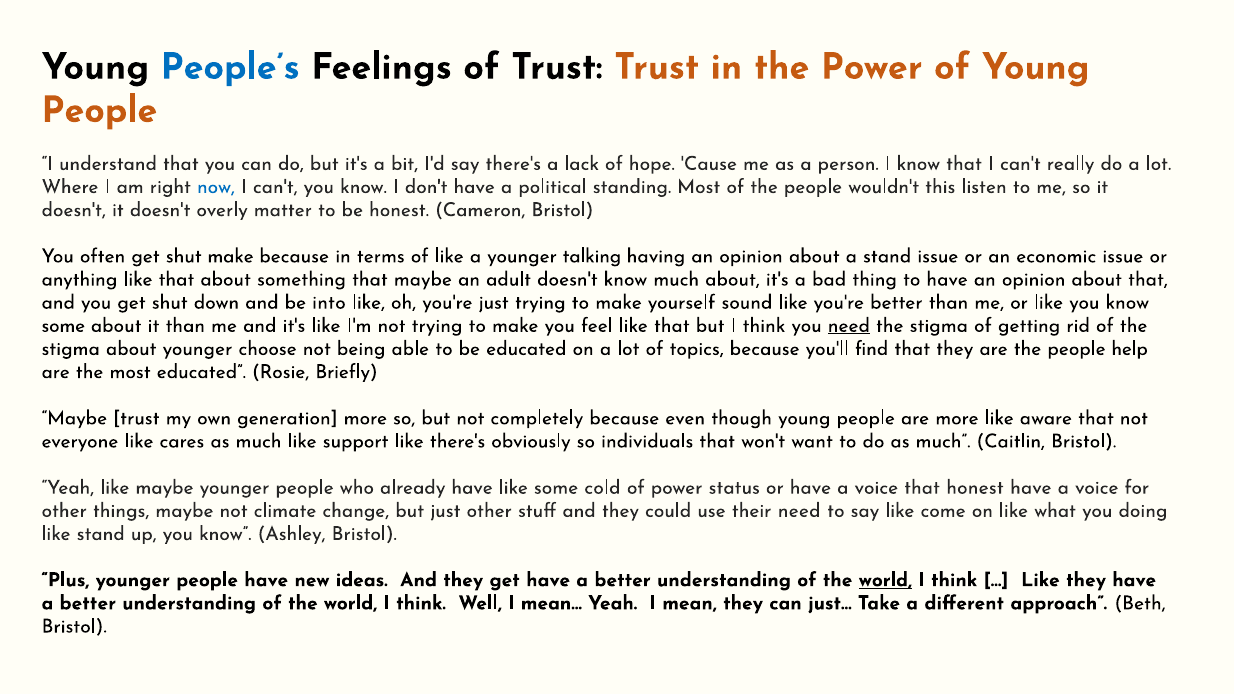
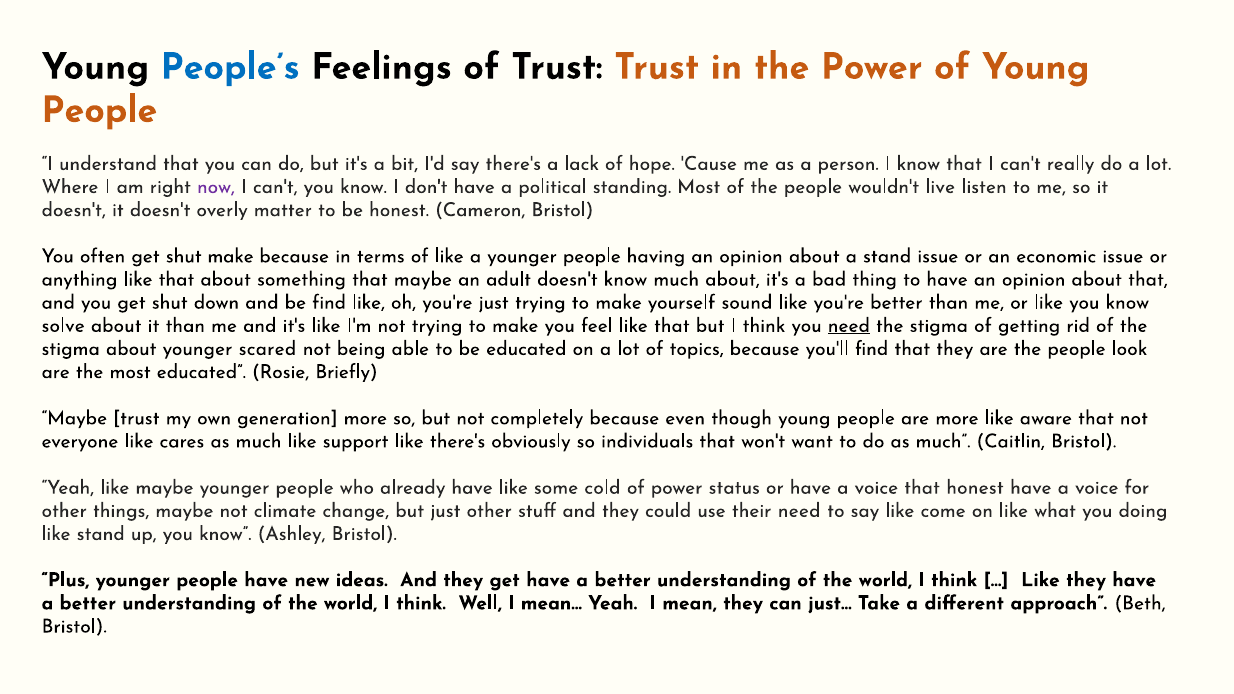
now colour: blue -> purple
this: this -> live
a younger talking: talking -> people
be into: into -> find
some at (63, 325): some -> solve
choose: choose -> scared
help: help -> look
world at (885, 580) underline: present -> none
